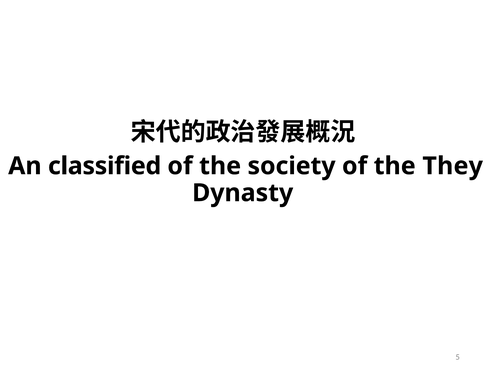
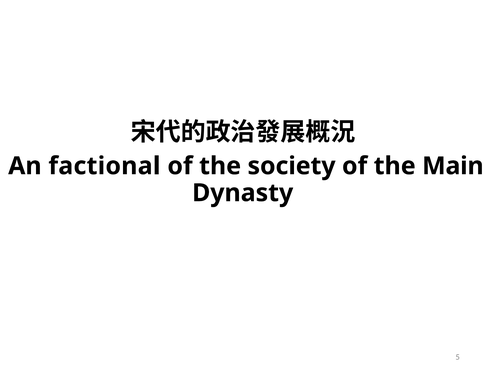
classified: classified -> factional
They: They -> Main
